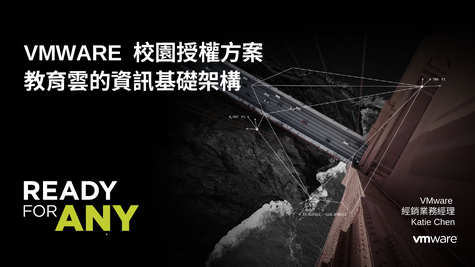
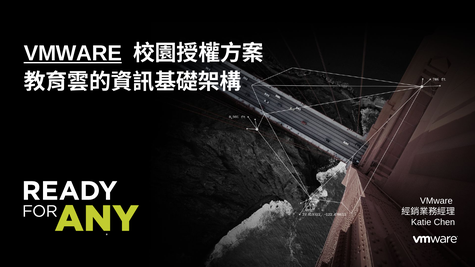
VMWARE at (73, 53) underline: none -> present
